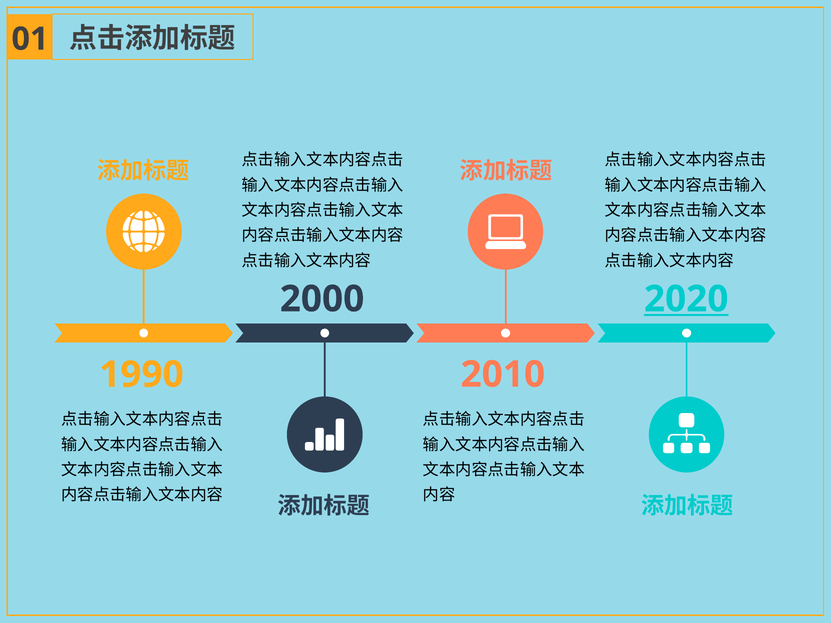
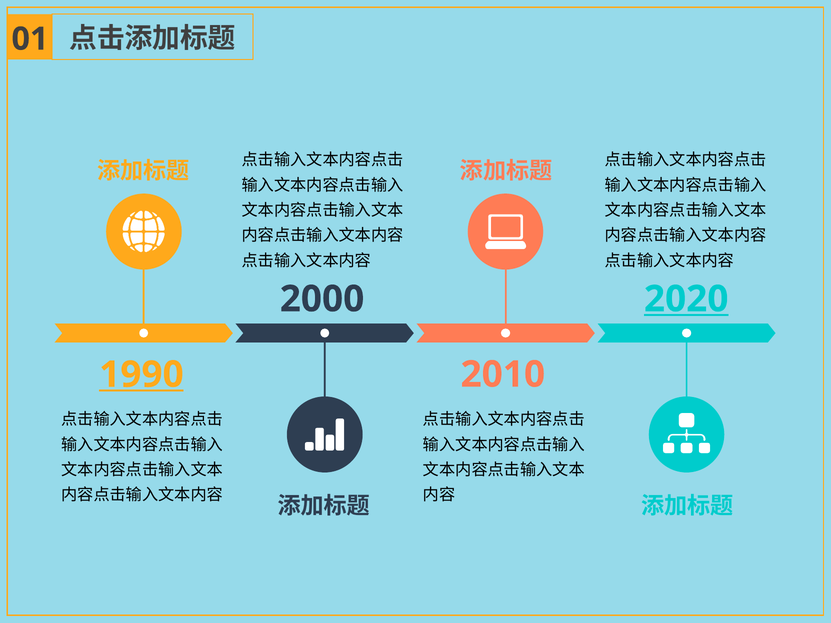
1990 underline: none -> present
